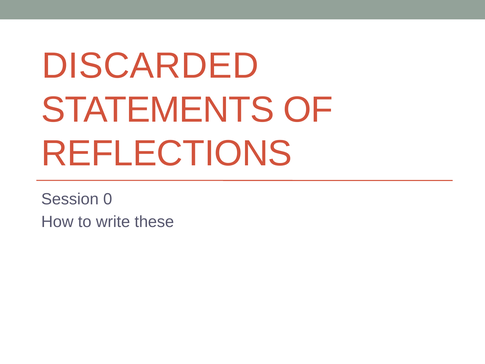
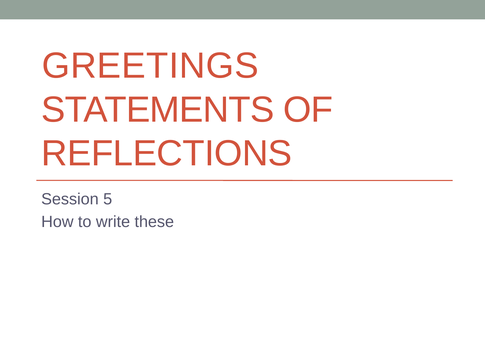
DISCARDED: DISCARDED -> GREETINGS
0: 0 -> 5
